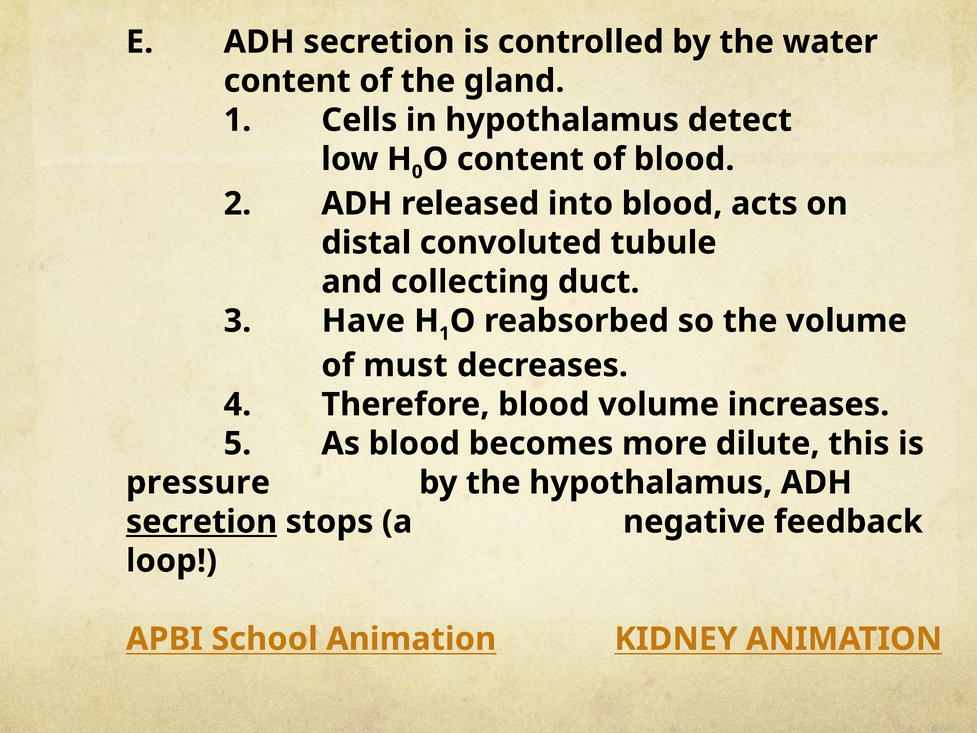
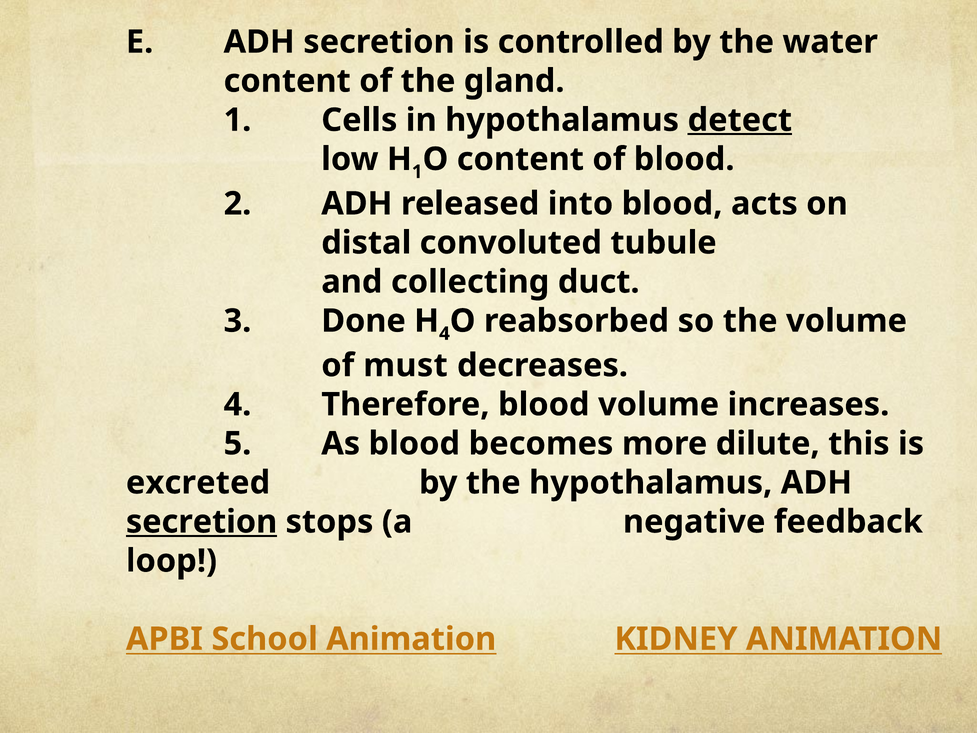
detect underline: none -> present
0 at (417, 172): 0 -> 1
Have: Have -> Done
1 at (444, 334): 1 -> 4
pressure: pressure -> excreted
